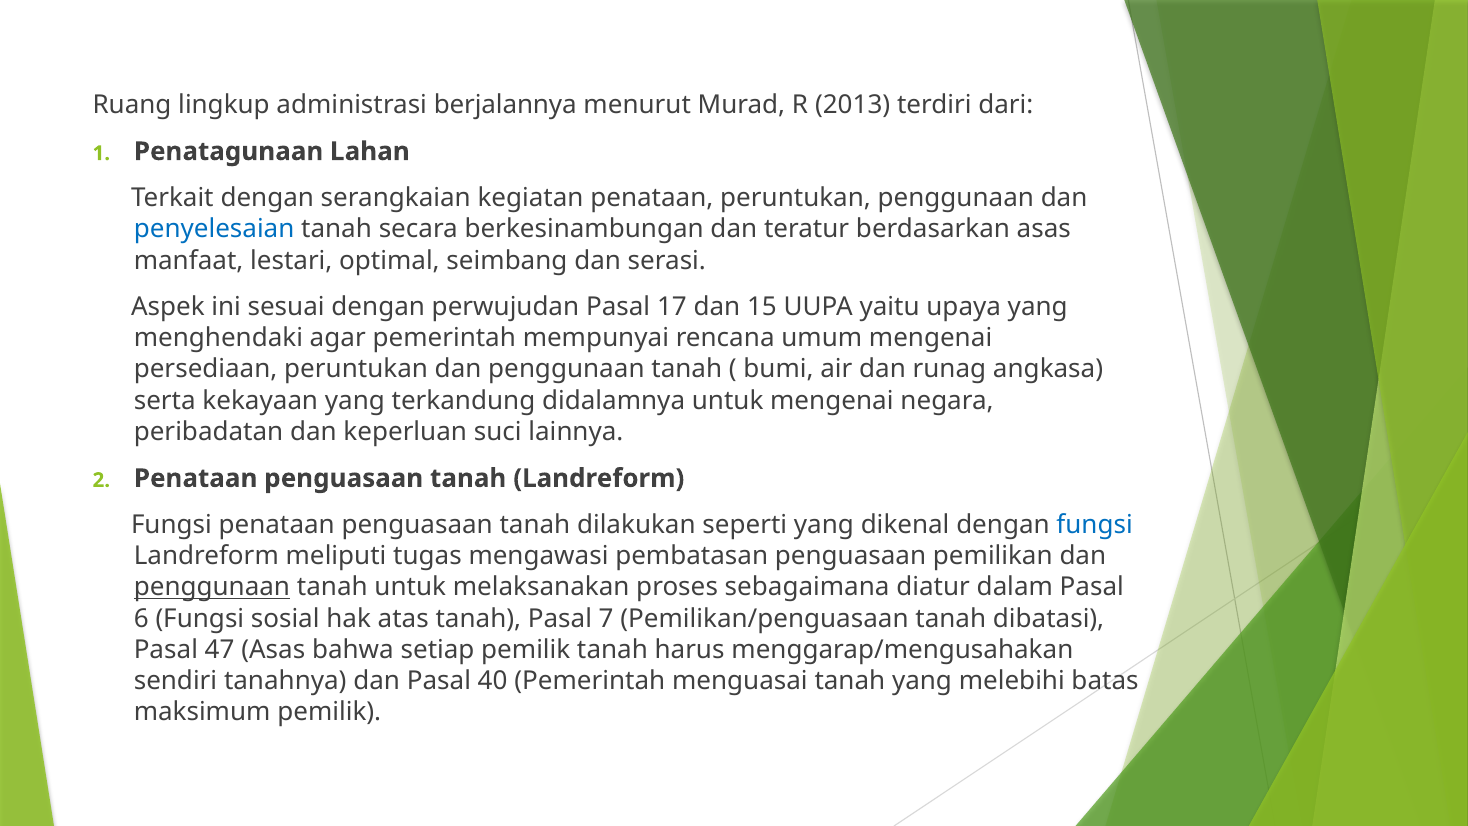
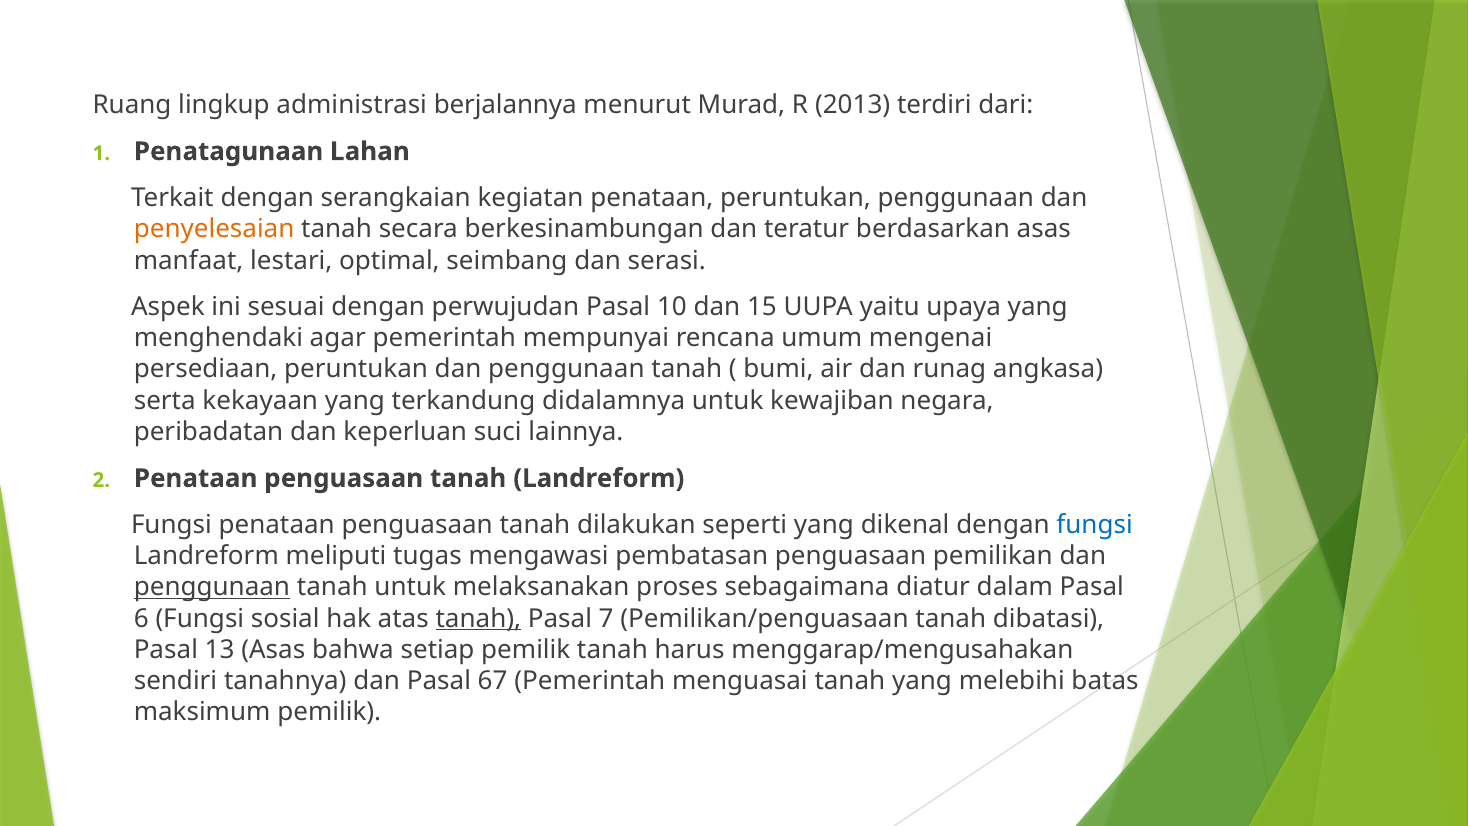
penyelesaian colour: blue -> orange
17: 17 -> 10
untuk mengenai: mengenai -> kewajiban
tanah at (478, 618) underline: none -> present
47: 47 -> 13
40: 40 -> 67
